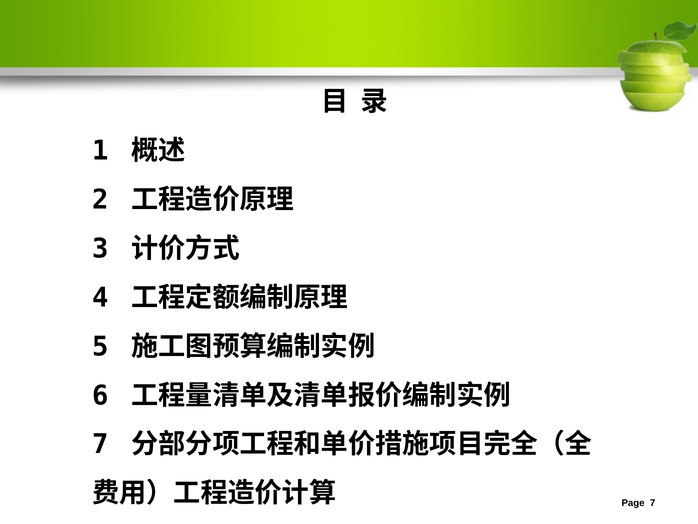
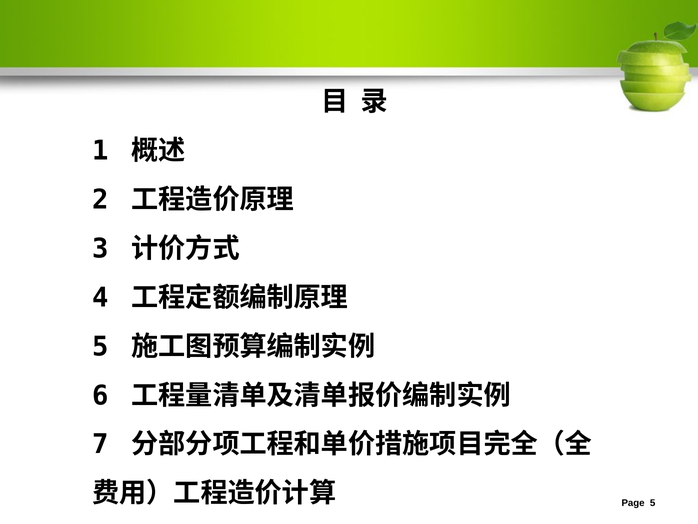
7 at (653, 503): 7 -> 5
